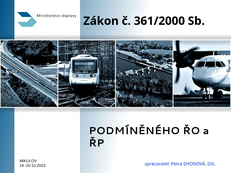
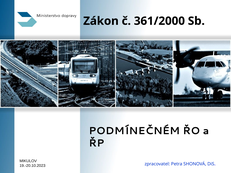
PODMÍNĚNÉHO: PODMÍNĚNÉHO -> PODMÍNEČNÉM
